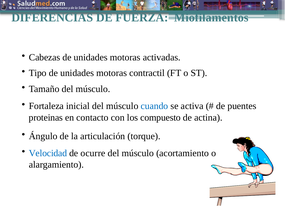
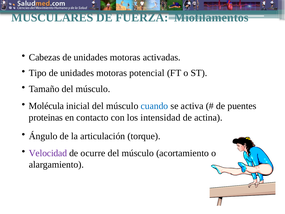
DIFERENCIAS: DIFERENCIAS -> MUSCULARES
contractil: contractil -> potencial
Fortaleza: Fortaleza -> Molécula
compuesto: compuesto -> intensidad
Velocidad colour: blue -> purple
